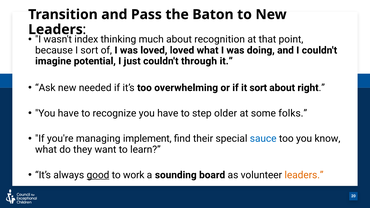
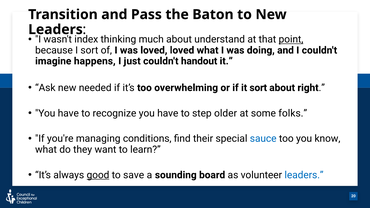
recognition: recognition -> understand
point underline: none -> present
potential: potential -> happens
through: through -> handout
implement: implement -> conditions
work: work -> save
leaders at (304, 175) colour: orange -> blue
